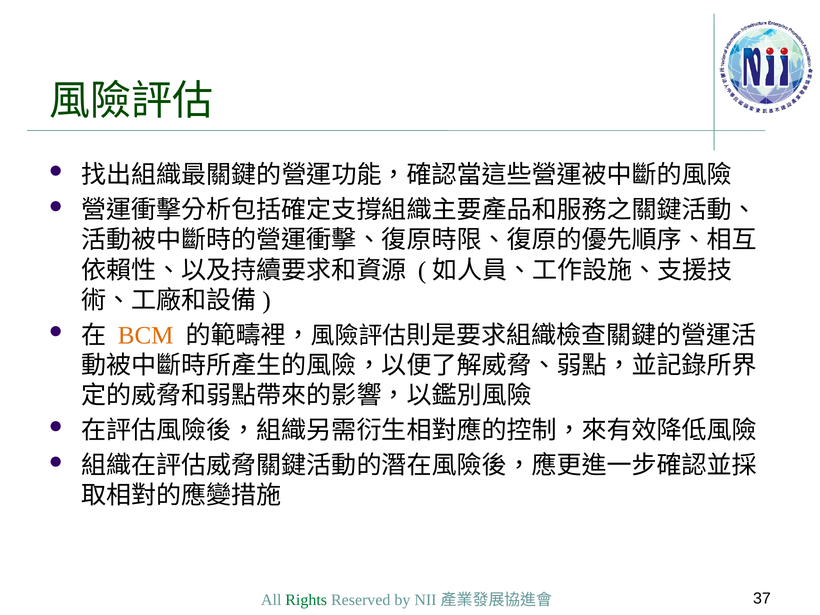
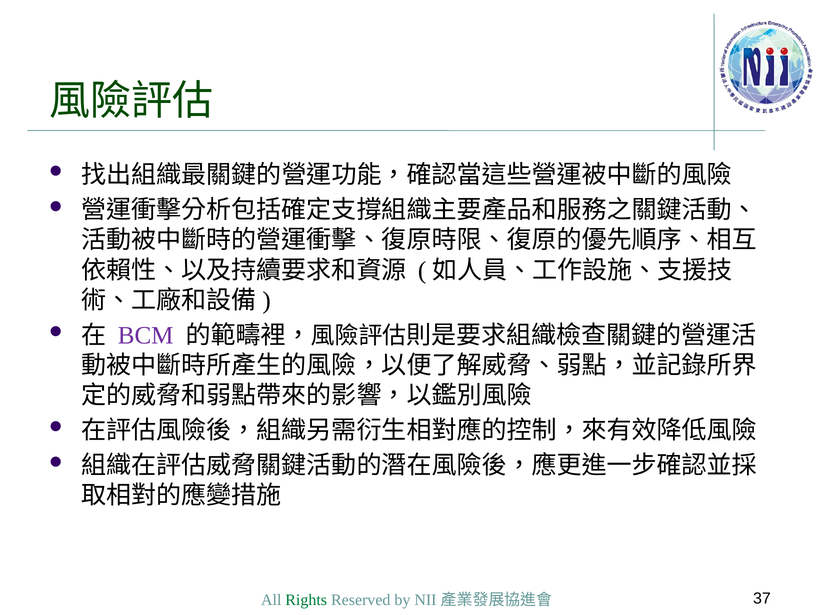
BCM colour: orange -> purple
